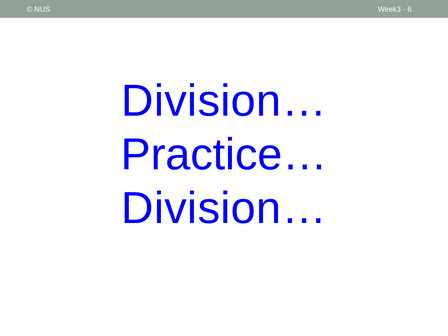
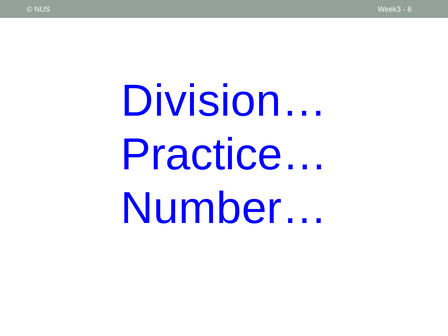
Division… at (224, 208): Division… -> Number…
